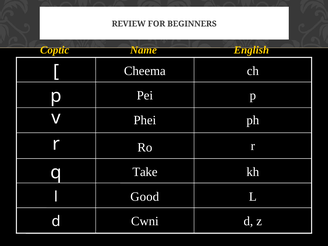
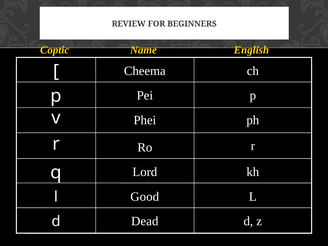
Take: Take -> Lord
Cwni: Cwni -> Dead
